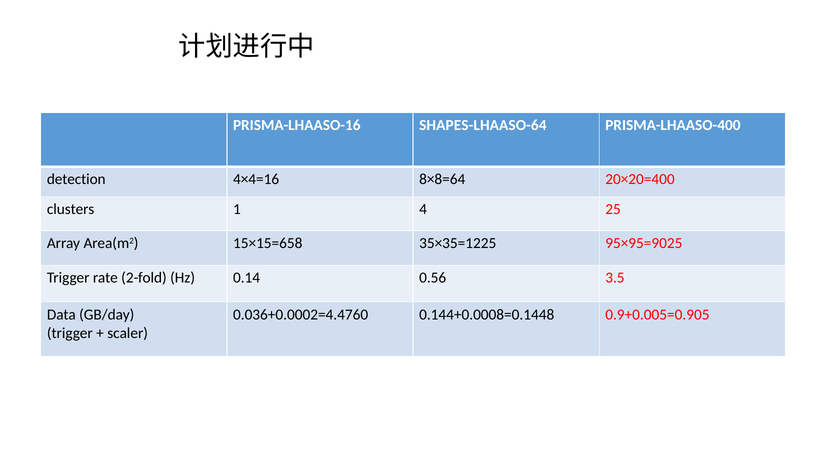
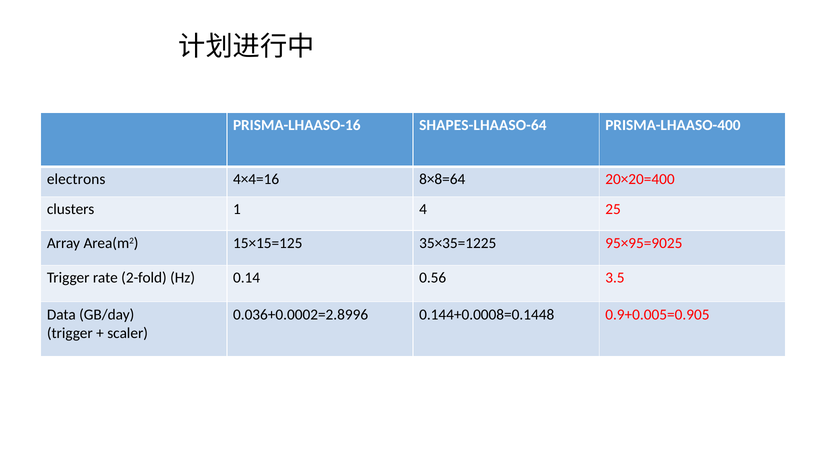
detection: detection -> electrons
15×15=658: 15×15=658 -> 15×15=125
0.036+0.0002=4.4760: 0.036+0.0002=4.4760 -> 0.036+0.0002=2.8996
